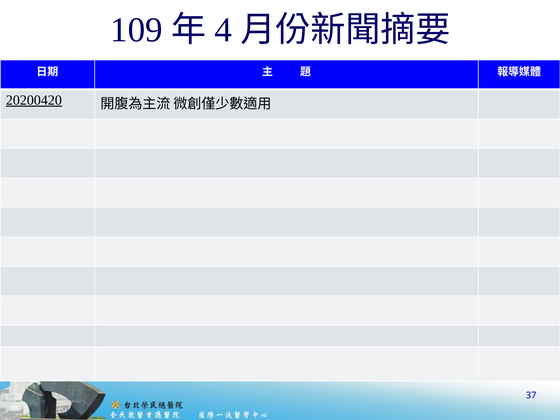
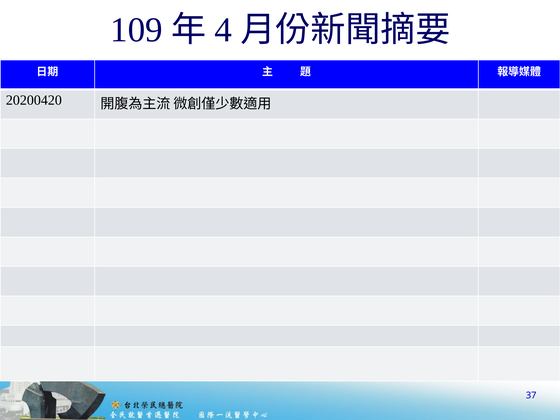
20200420 underline: present -> none
